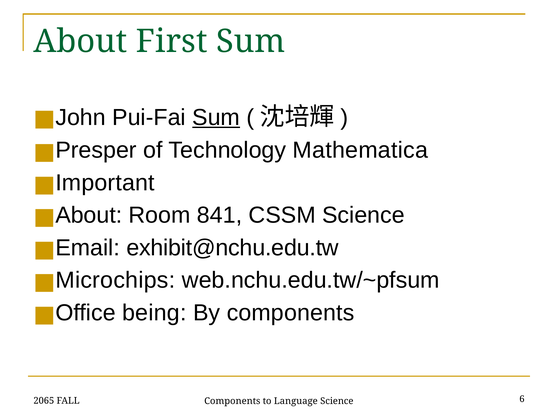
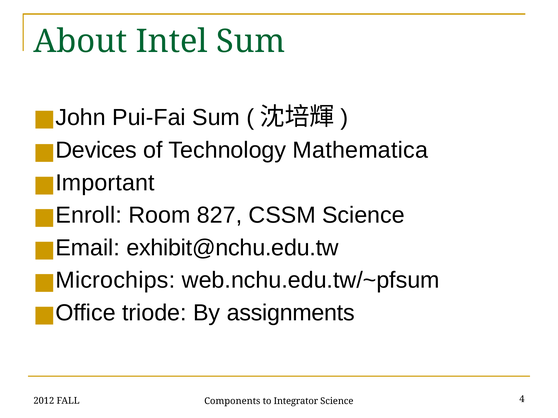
First: First -> Intel
Sum at (216, 118) underline: present -> none
Presper: Presper -> Devices
About at (89, 216): About -> Enroll
841: 841 -> 827
being: being -> triode
By components: components -> assignments
2065: 2065 -> 2012
Language: Language -> Integrator
6: 6 -> 4
